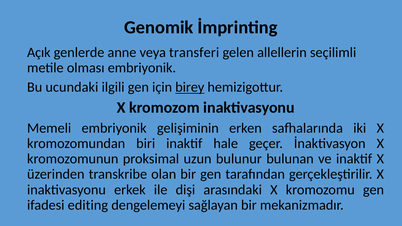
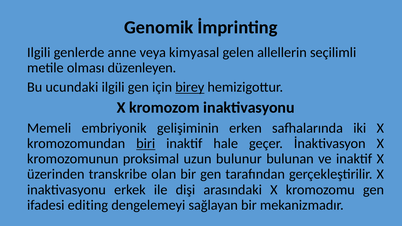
Açık at (39, 52): Açık -> Ilgili
transferi: transferi -> kimyasal
olması embriyonik: embriyonik -> düzenleyen
biri underline: none -> present
